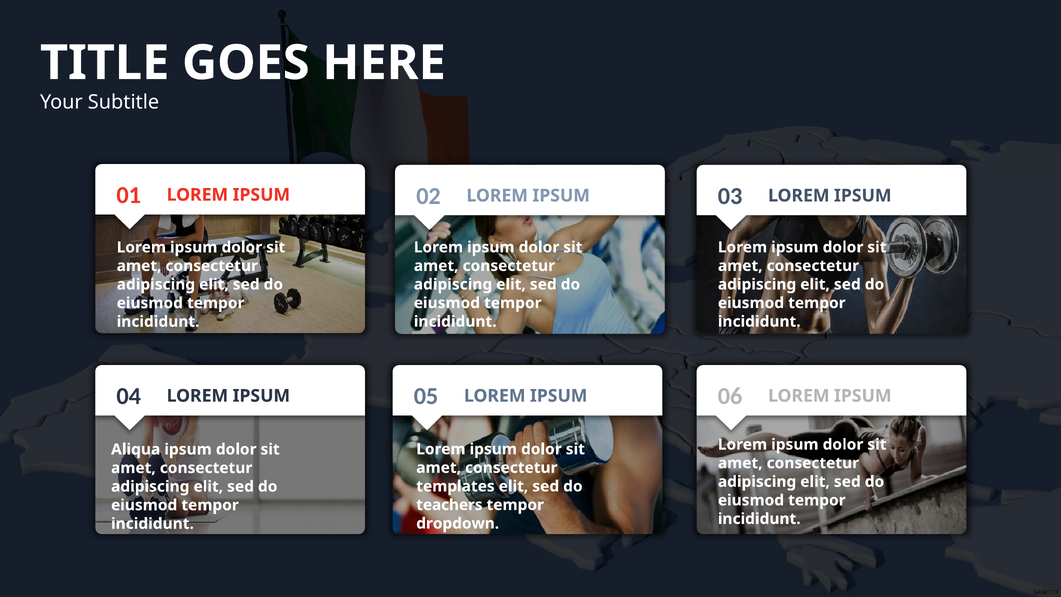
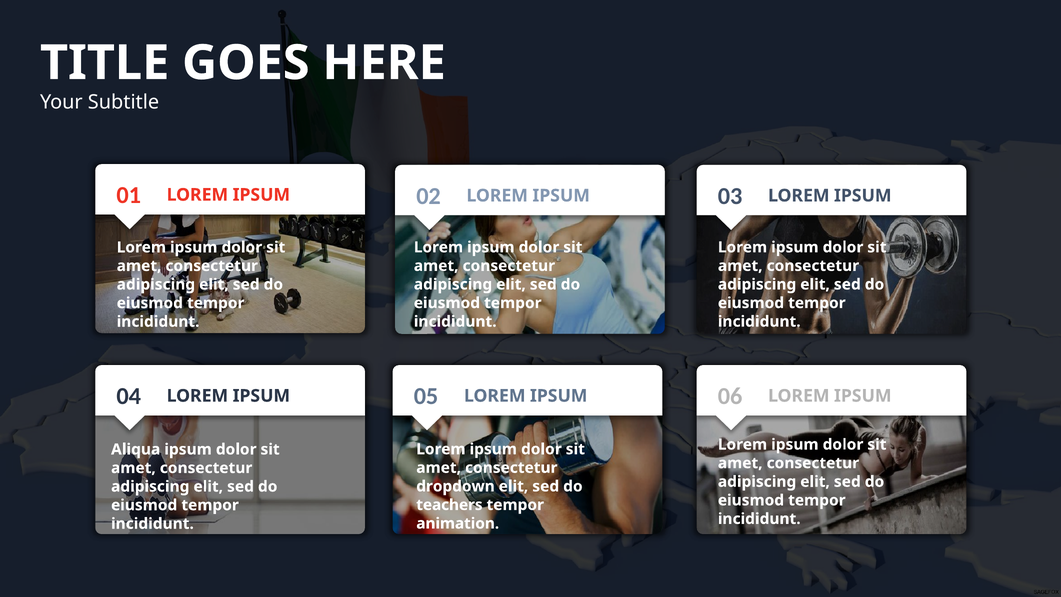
templates: templates -> dropdown
dropdown: dropdown -> animation
